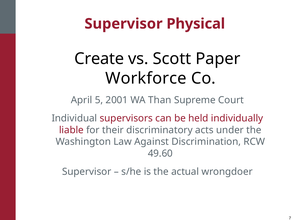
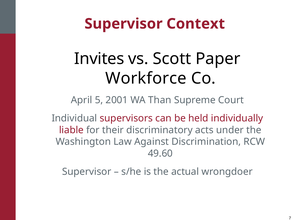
Physical: Physical -> Context
Create: Create -> Invites
